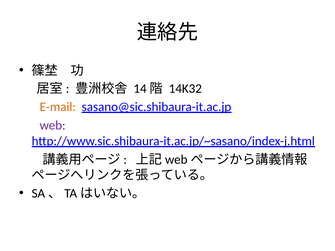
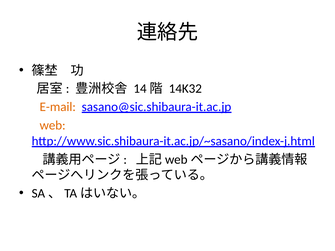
web colour: purple -> orange
